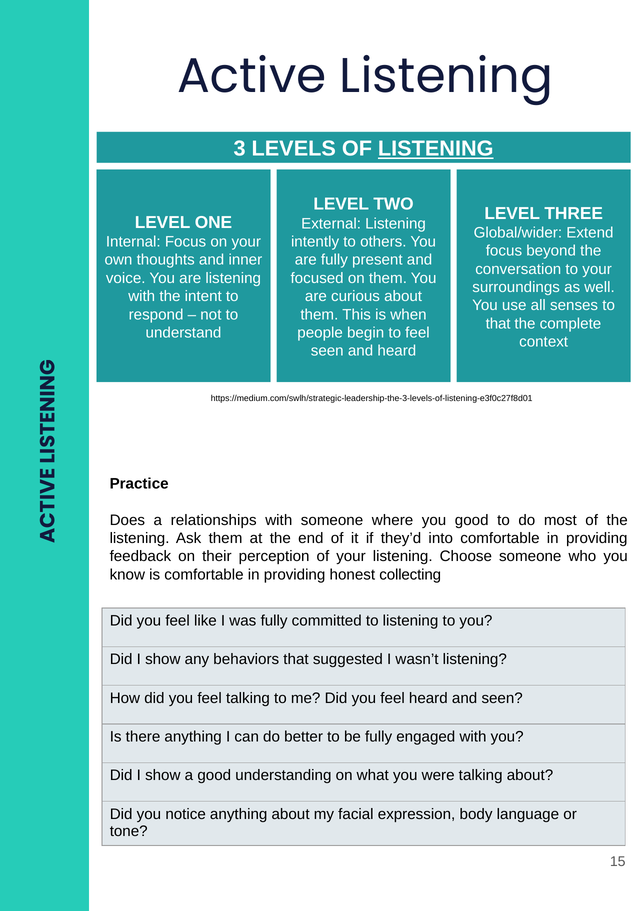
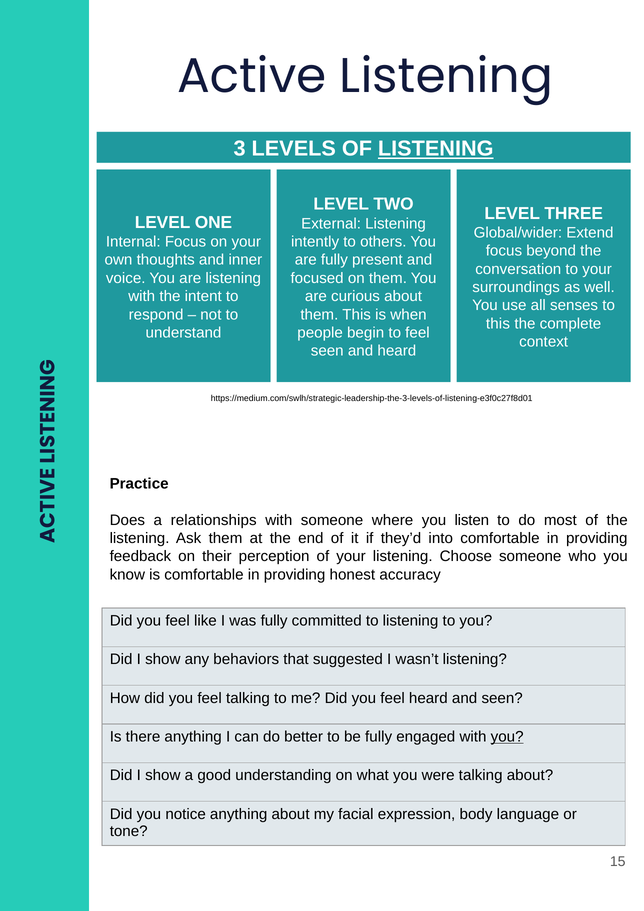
that at (498, 324): that -> this
you good: good -> listen
collecting: collecting -> accuracy
you at (507, 737) underline: none -> present
